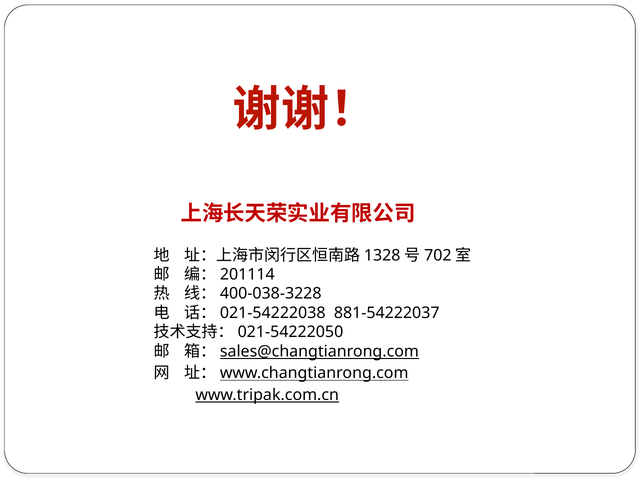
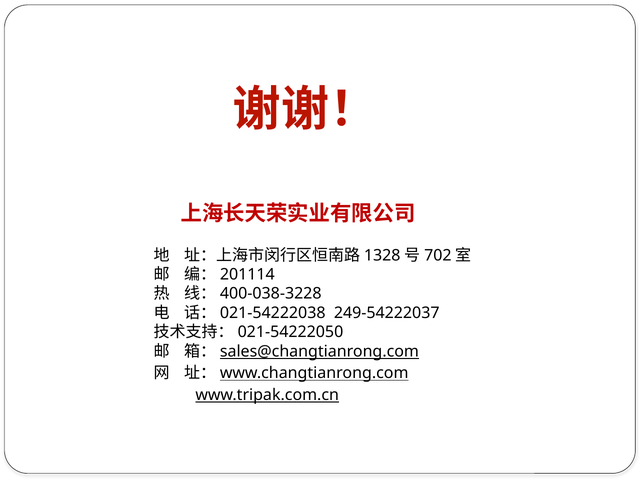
881-54222037: 881-54222037 -> 249-54222037
